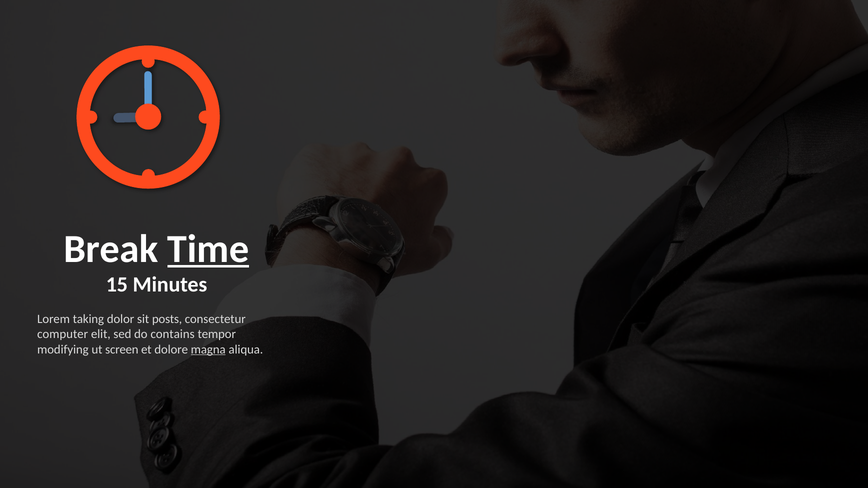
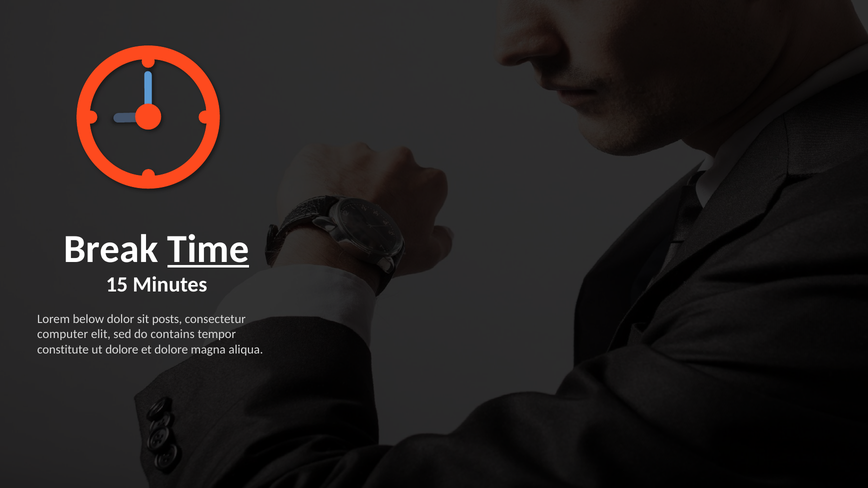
taking: taking -> below
modifying: modifying -> constitute
ut screen: screen -> dolore
magna underline: present -> none
